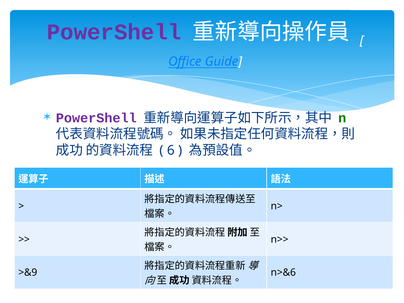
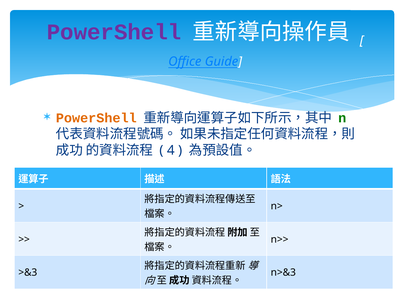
PowerShell at (96, 118) colour: purple -> orange
6: 6 -> 4
>&9: >&9 -> >&3
n>&6: n>&6 -> n>&3
